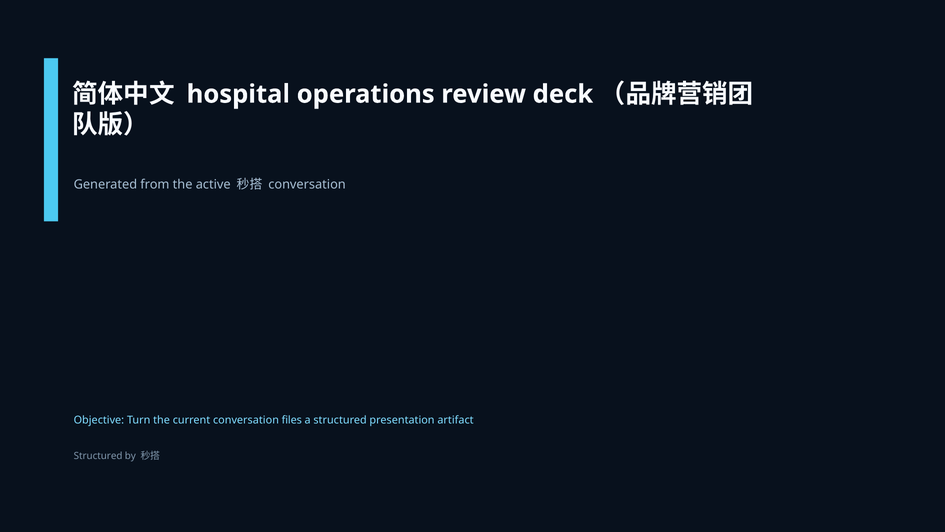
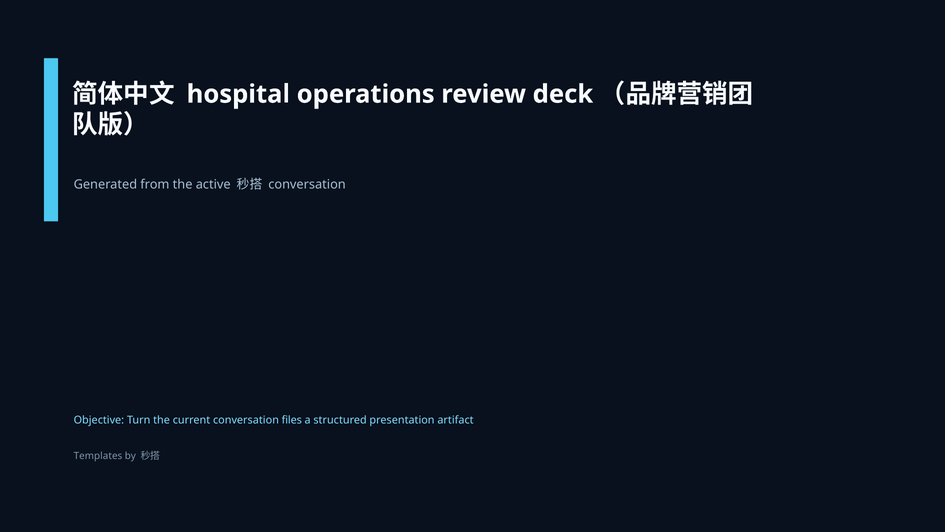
Structured at (98, 456): Structured -> Templates
